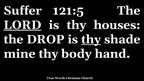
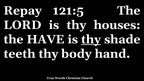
Suffer: Suffer -> Repay
LORD underline: present -> none
DROP: DROP -> HAVE
mine: mine -> teeth
